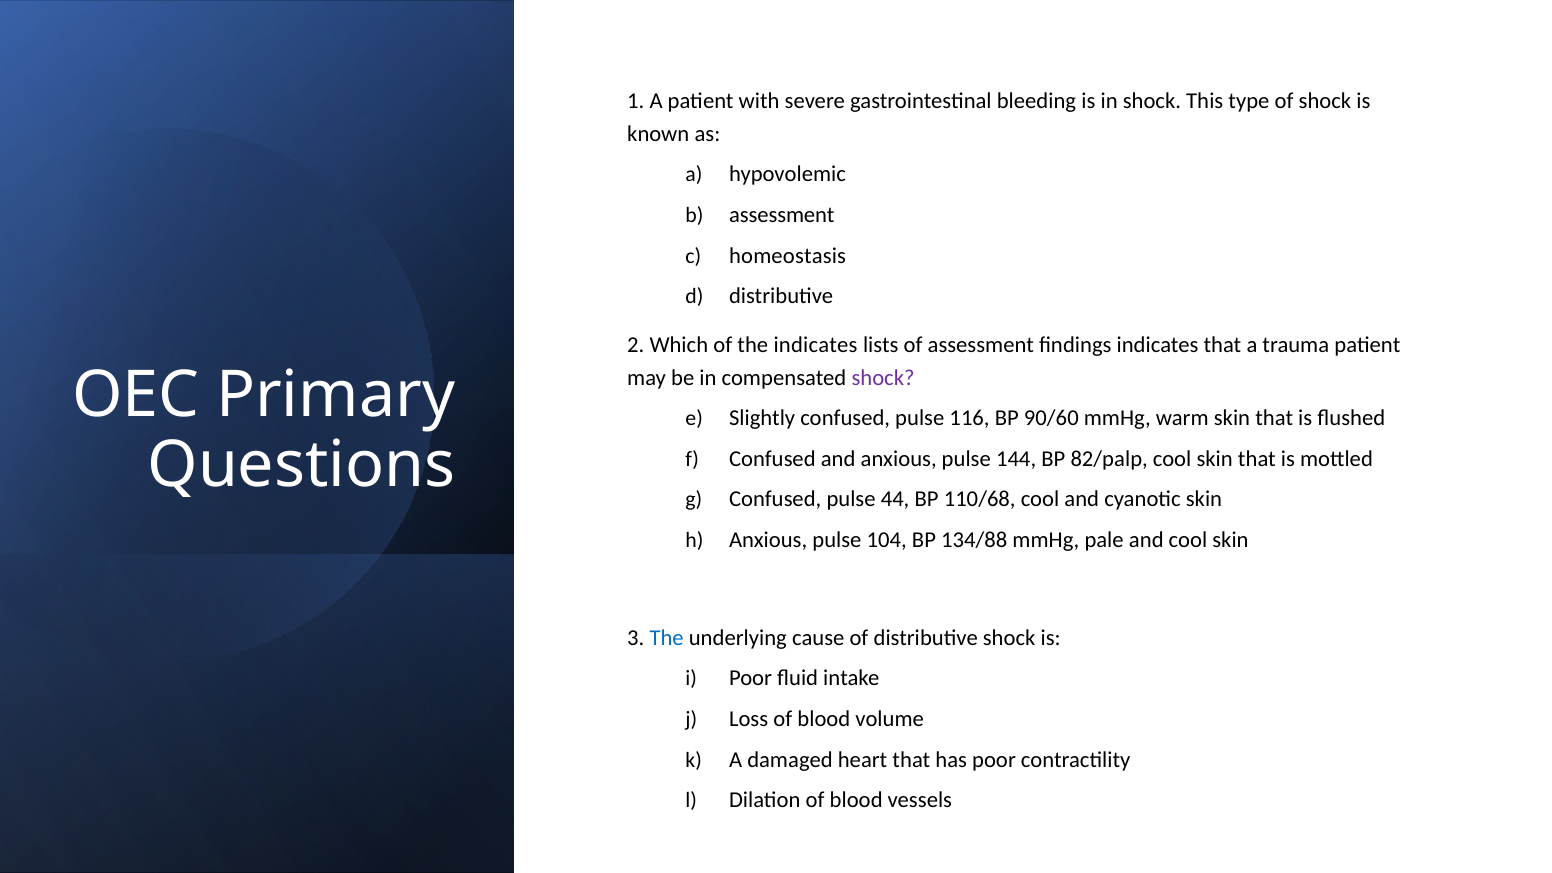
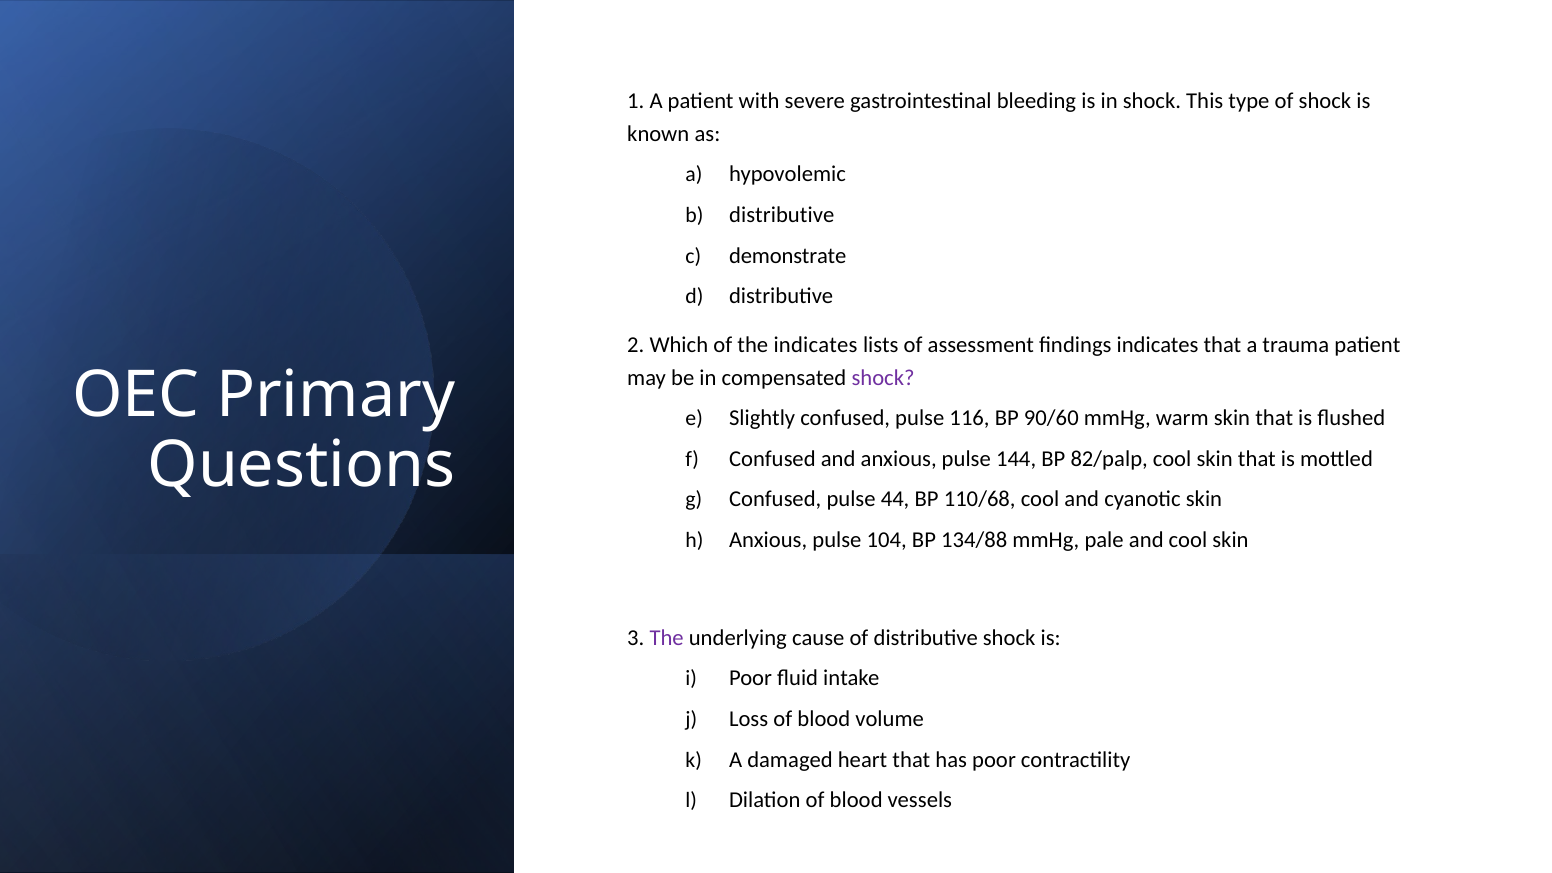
assessment at (782, 215): assessment -> distributive
homeostasis: homeostasis -> demonstrate
The at (667, 638) colour: blue -> purple
